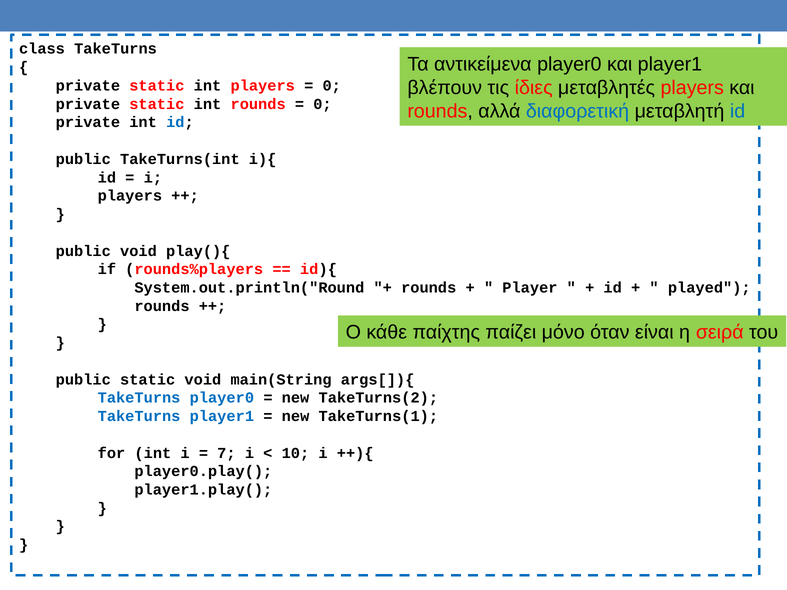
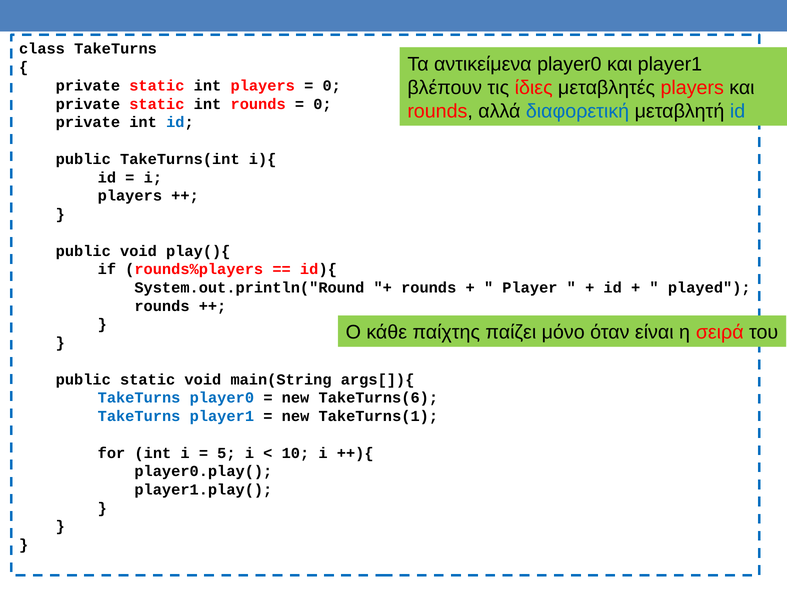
TakeTurns(2: TakeTurns(2 -> TakeTurns(6
7: 7 -> 5
